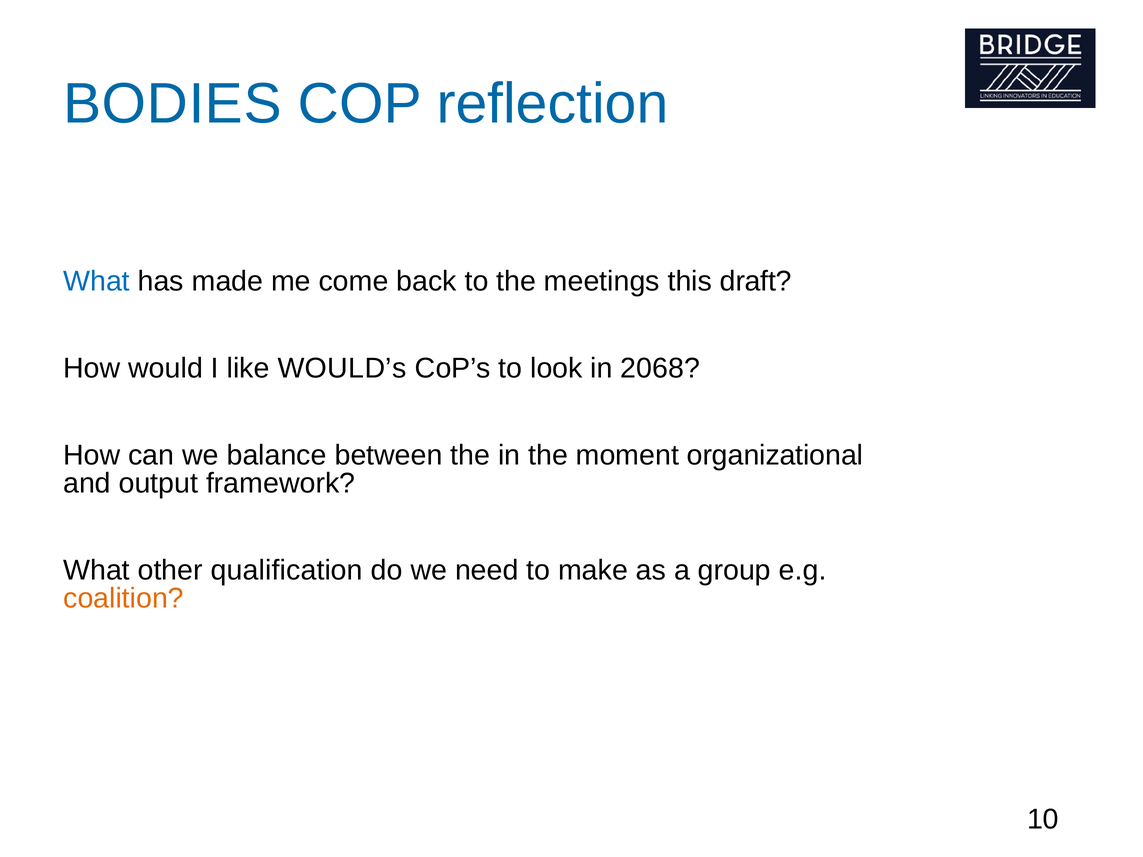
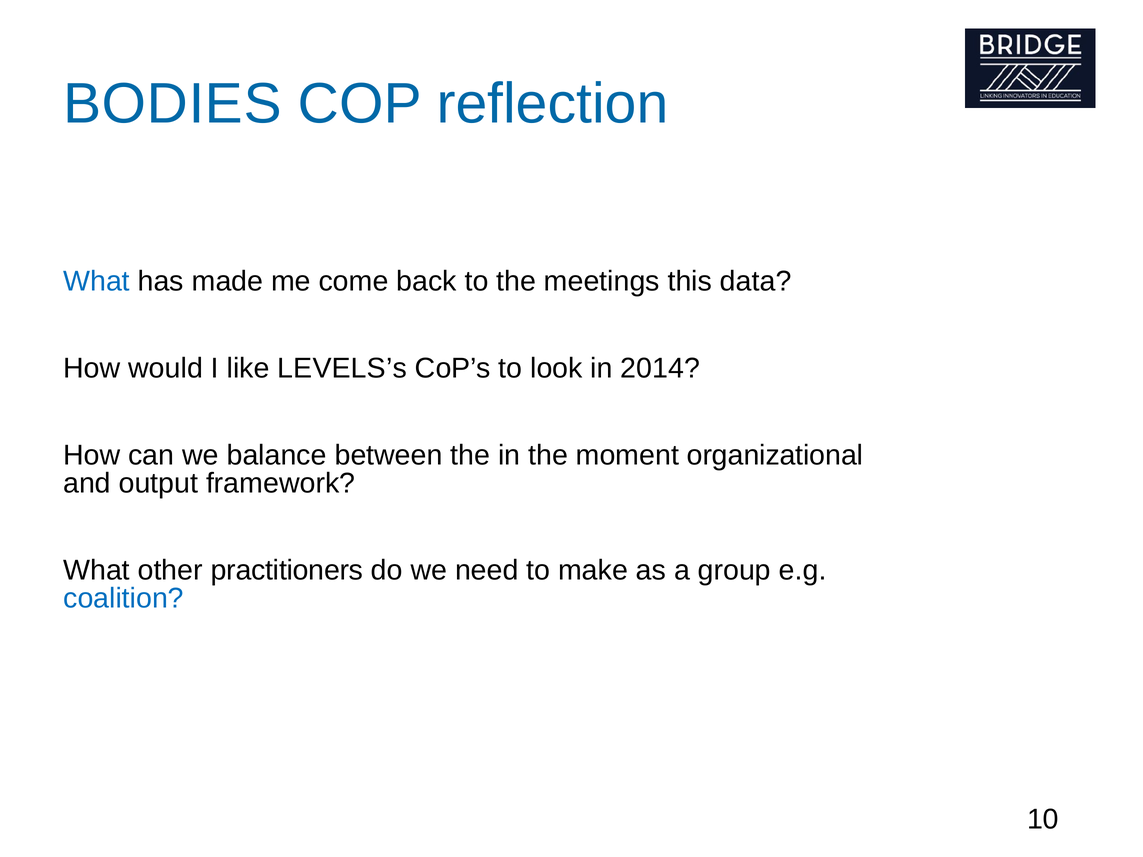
draft: draft -> data
WOULD’s: WOULD’s -> LEVELS’s
2068: 2068 -> 2014
qualification: qualification -> practitioners
coalition colour: orange -> blue
